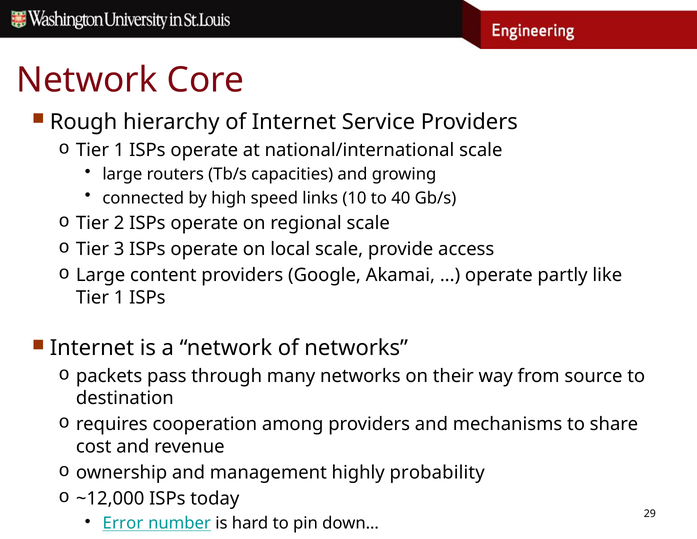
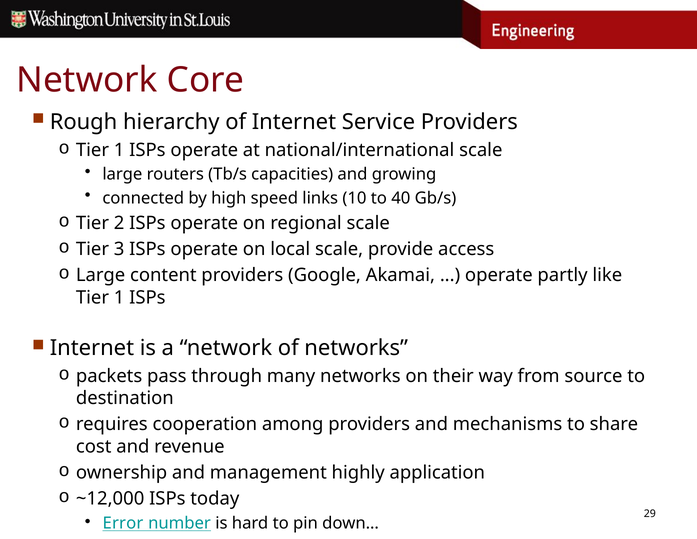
probability: probability -> application
